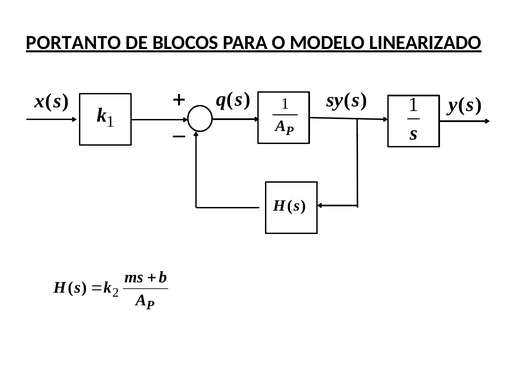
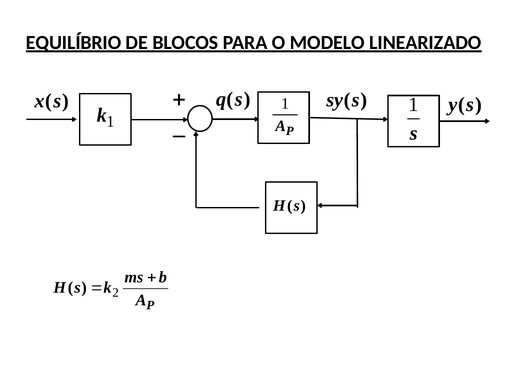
PORTANTO: PORTANTO -> EQUILÍBRIO
